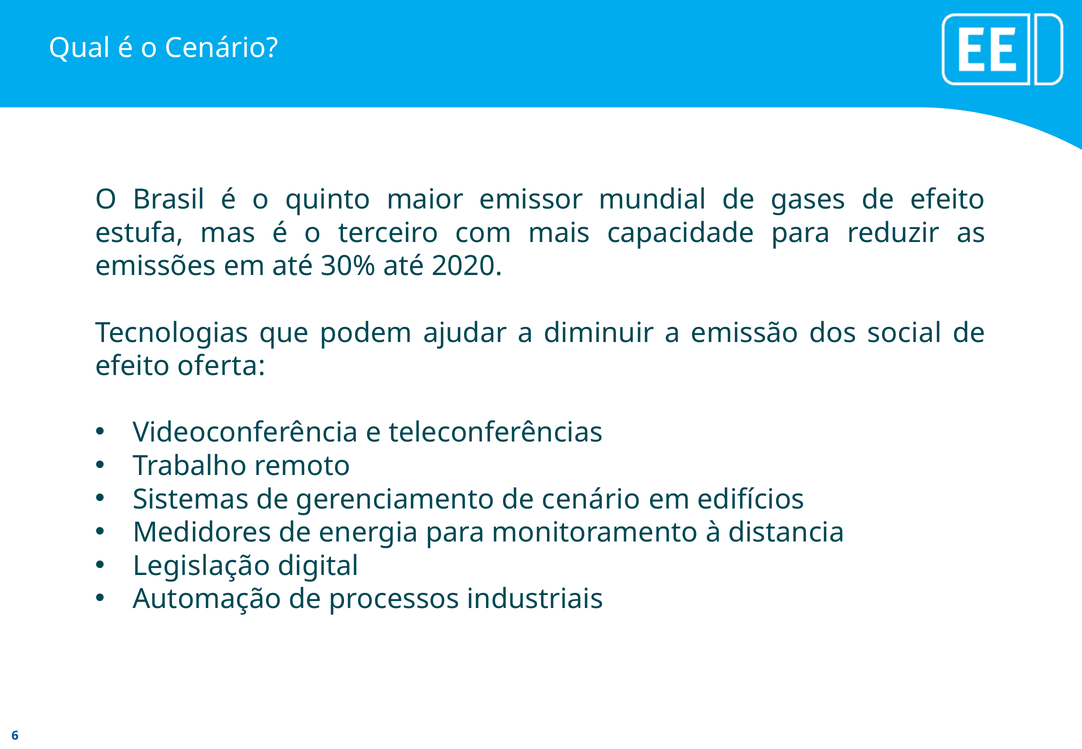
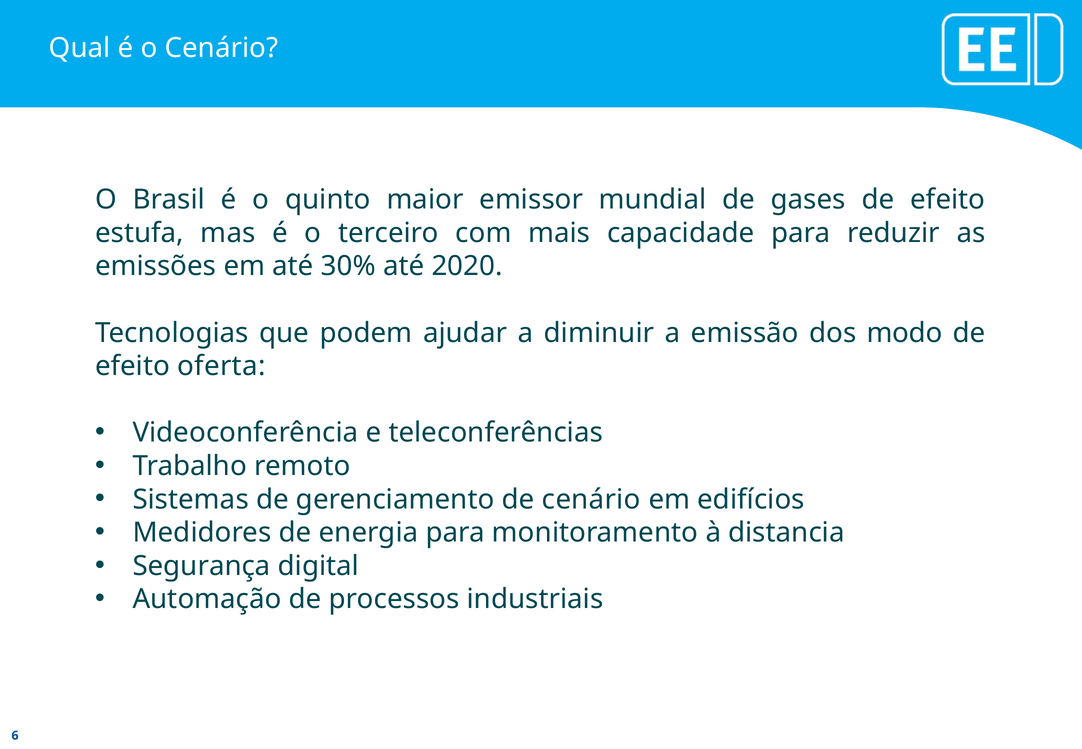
social: social -> modo
Legislação: Legislação -> Segurança
